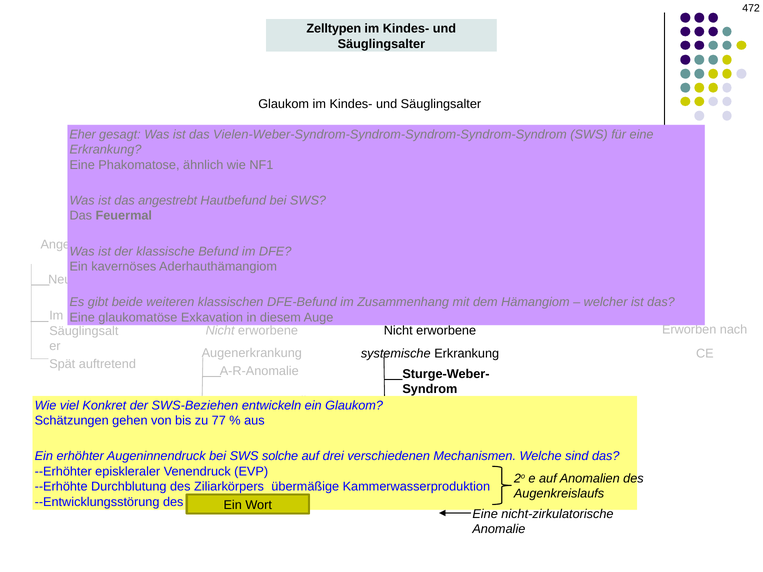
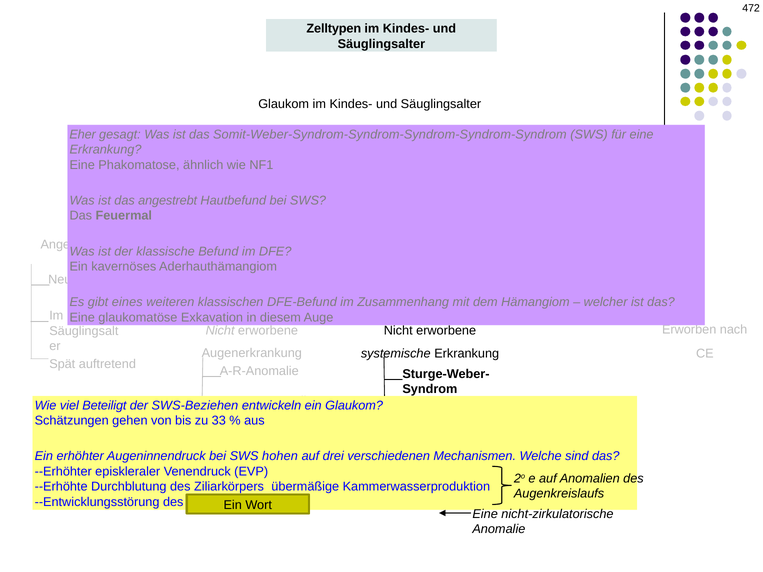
Vielen-Weber-Syndrom-Syndrom-Syndrom-Syndrom-Syndrom: Vielen-Weber-Syndrom-Syndrom-Syndrom-Syndrom-Syndrom -> Somit-Weber-Syndrom-Syndrom-Syndrom-Syndrom-Syndrom
beide: beide -> eines
Konkret: Konkret -> Beteiligt
77: 77 -> 33
solche: solche -> hohen
